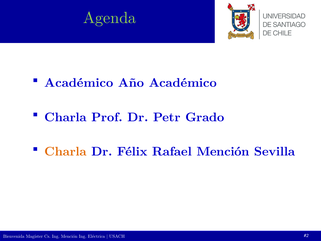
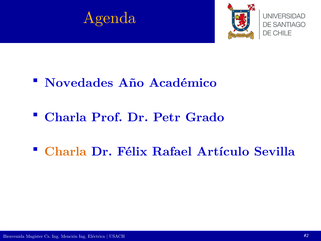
Agenda colour: light green -> yellow
Académico at (79, 83): Académico -> Novedades
Rafael Mención: Mención -> Artículo
